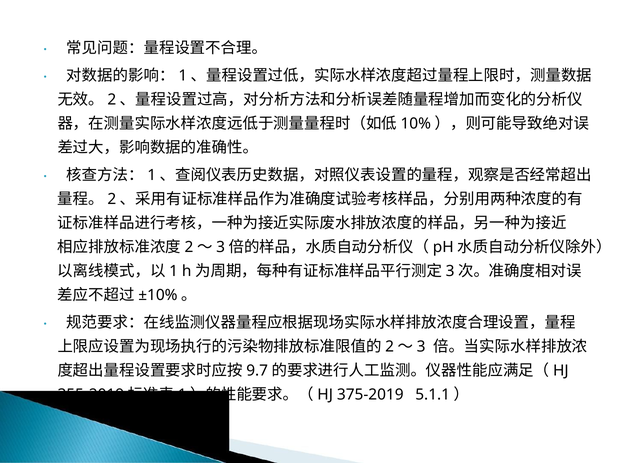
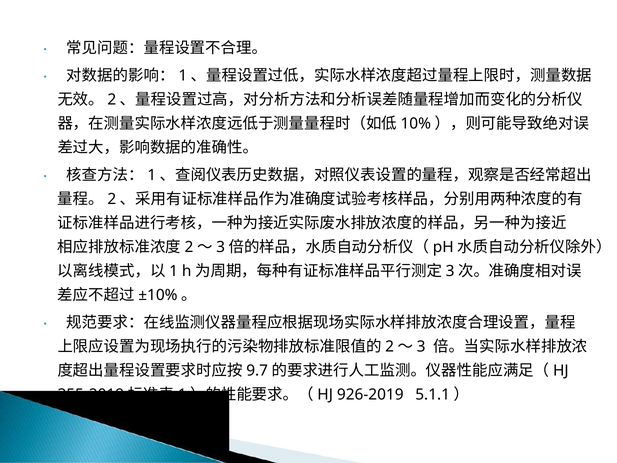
375-2019: 375-2019 -> 926-2019
